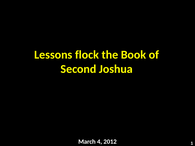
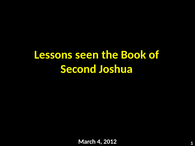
flock: flock -> seen
